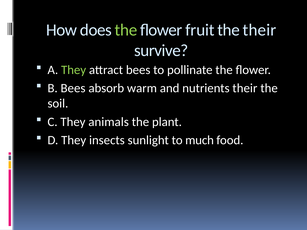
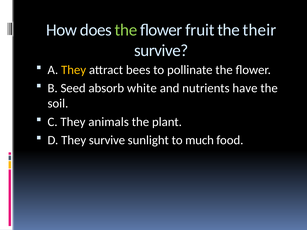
They at (74, 70) colour: light green -> yellow
B Bees: Bees -> Seed
warm: warm -> white
nutrients their: their -> have
They insects: insects -> survive
